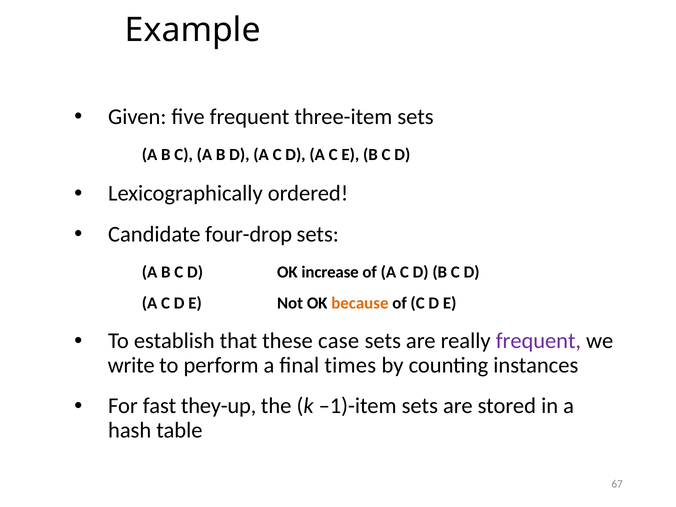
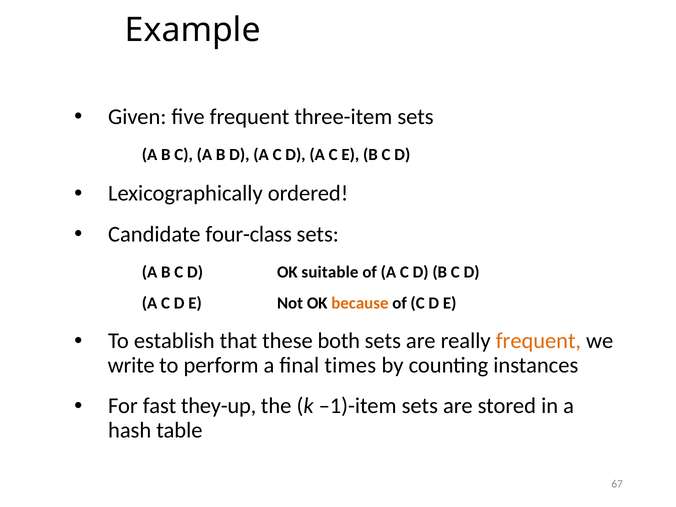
four-drop: four-drop -> four-class
increase: increase -> suitable
case: case -> both
frequent at (538, 341) colour: purple -> orange
